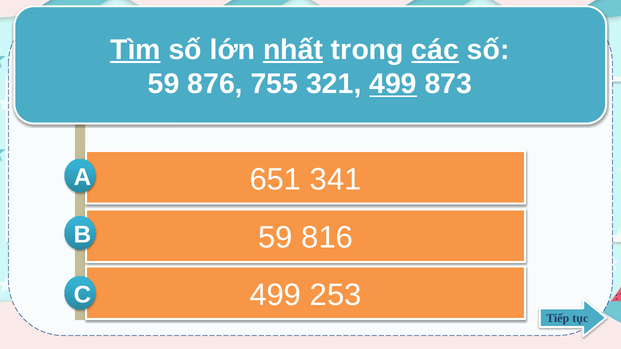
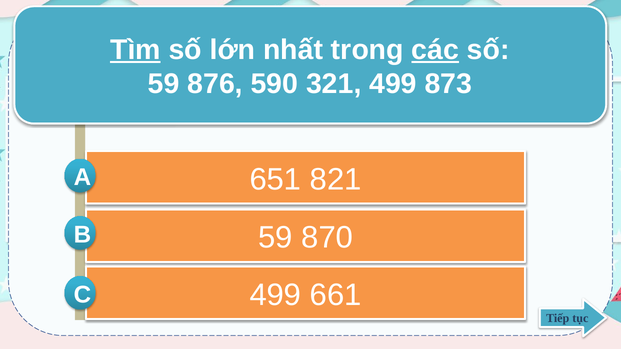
nhất underline: present -> none
755: 755 -> 590
499 at (393, 84) underline: present -> none
341: 341 -> 821
816: 816 -> 870
253: 253 -> 661
